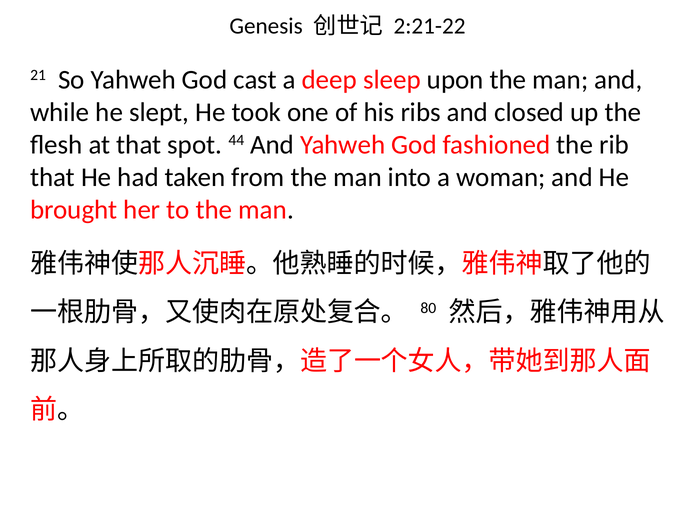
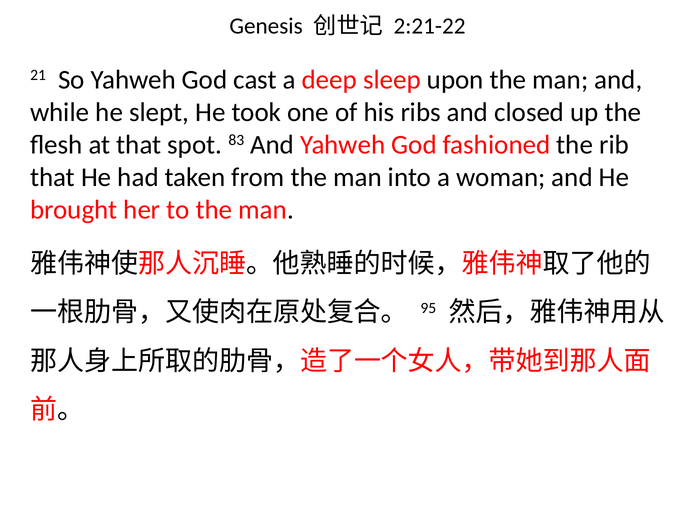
44: 44 -> 83
80: 80 -> 95
